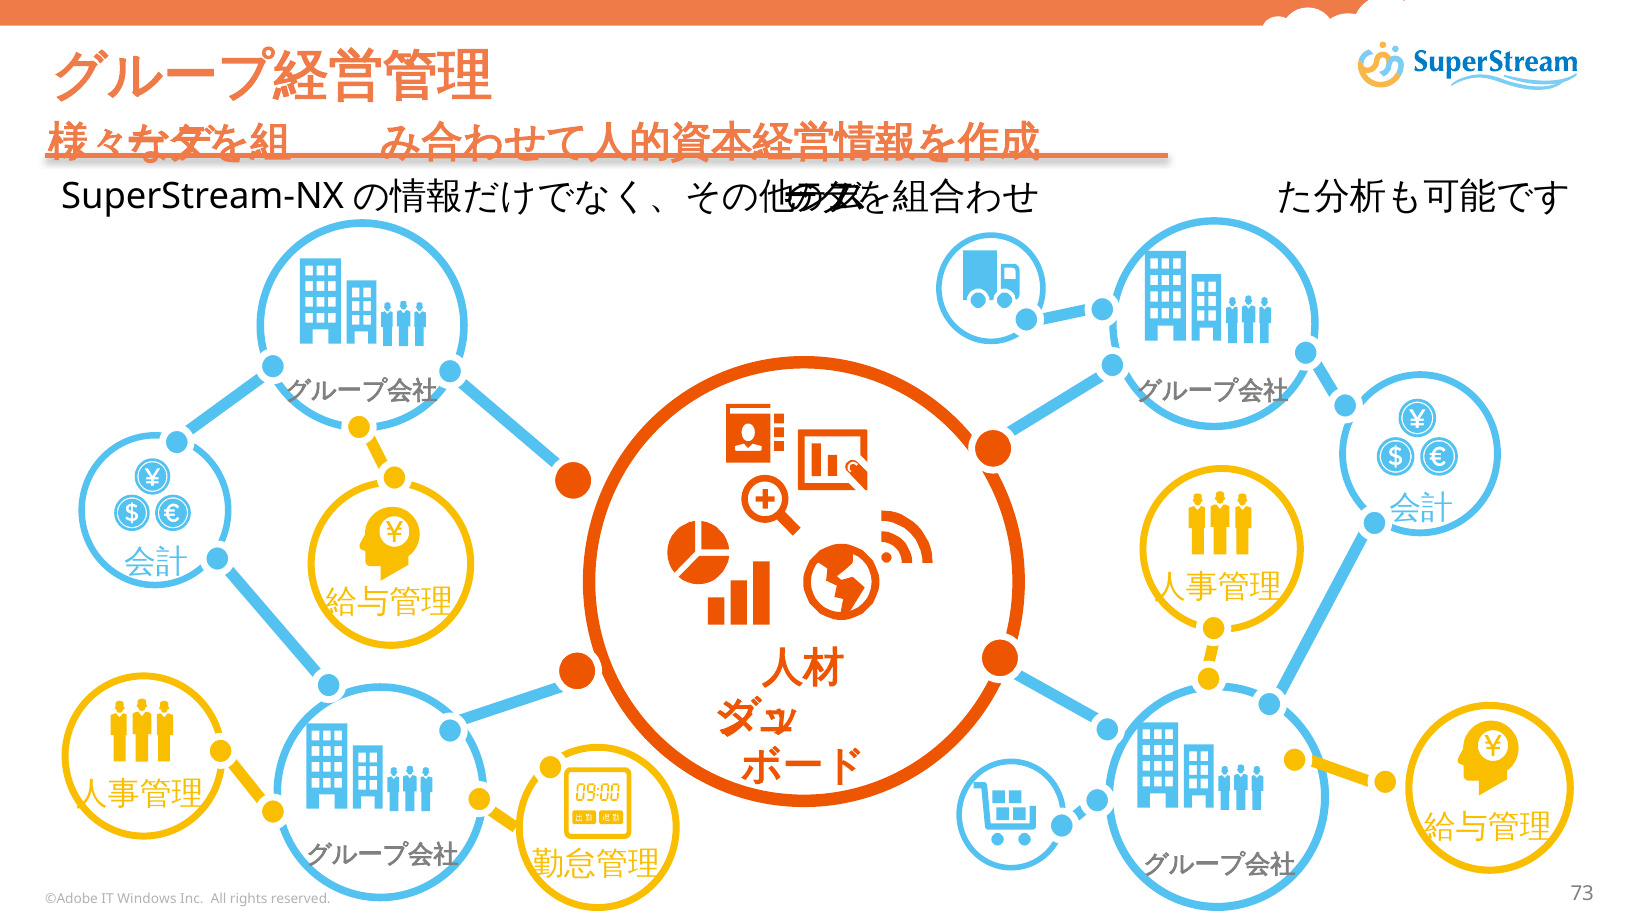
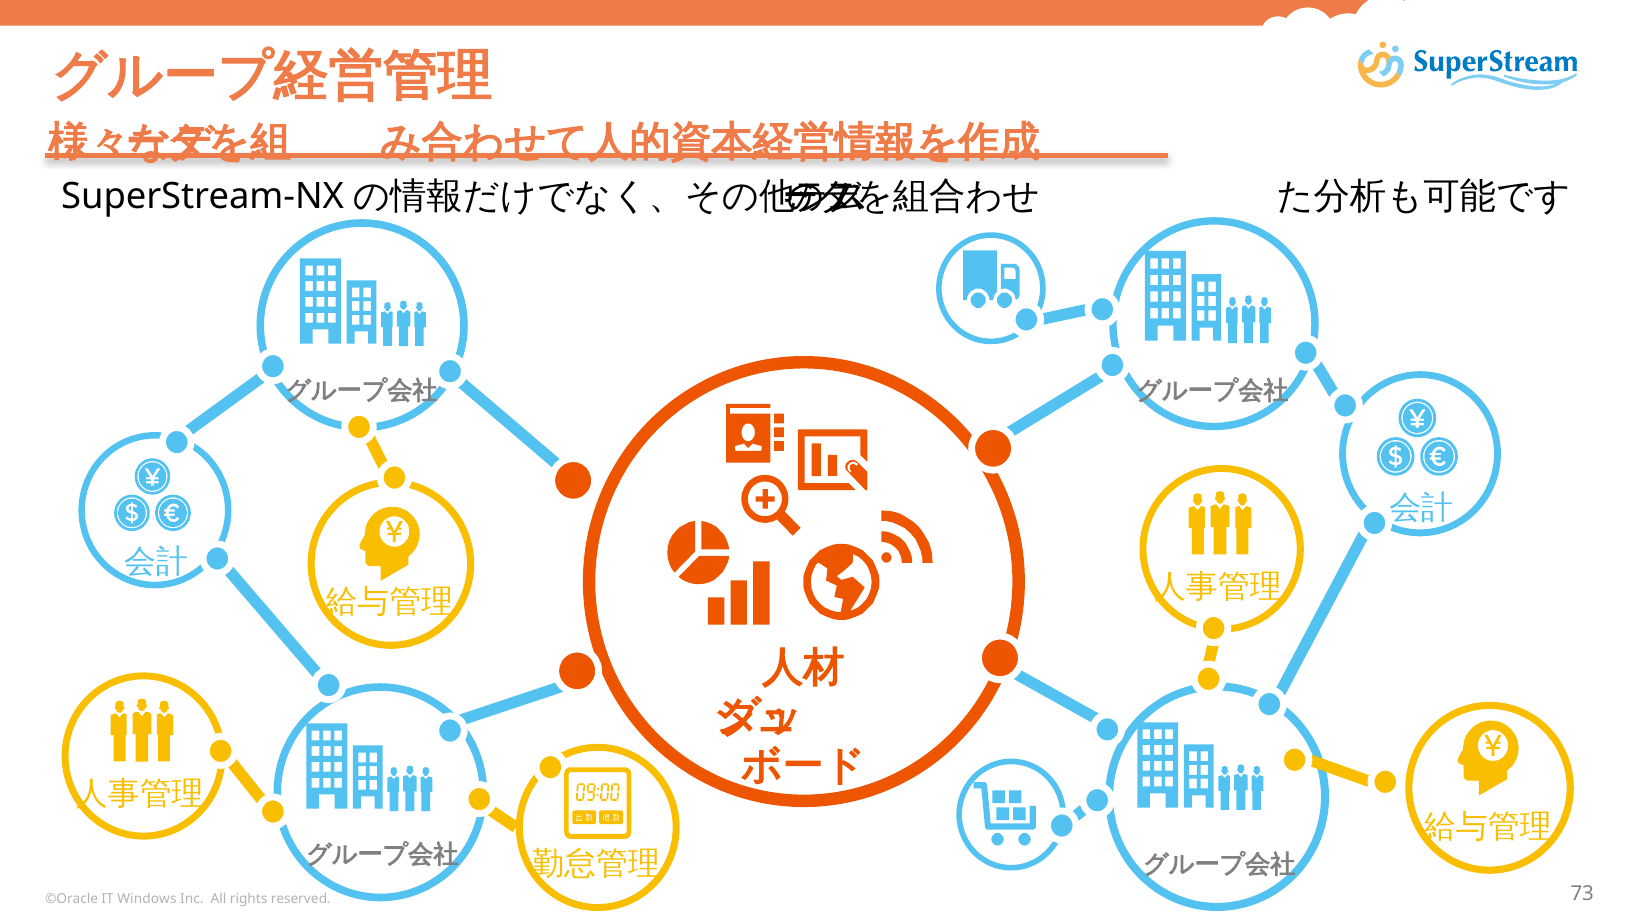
©Adobe: ©Adobe -> ©Oracle
